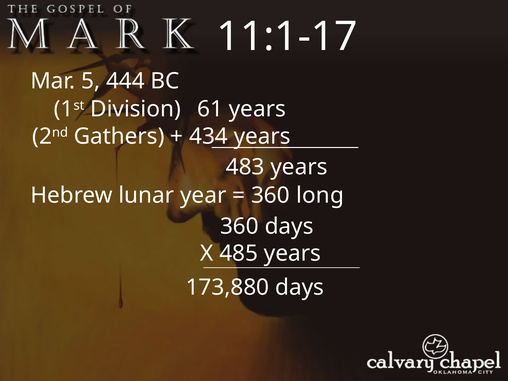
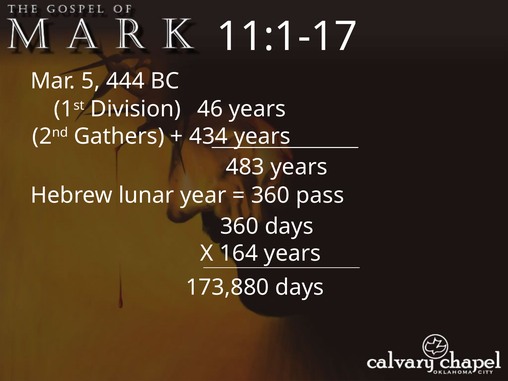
61: 61 -> 46
long: long -> pass
485: 485 -> 164
